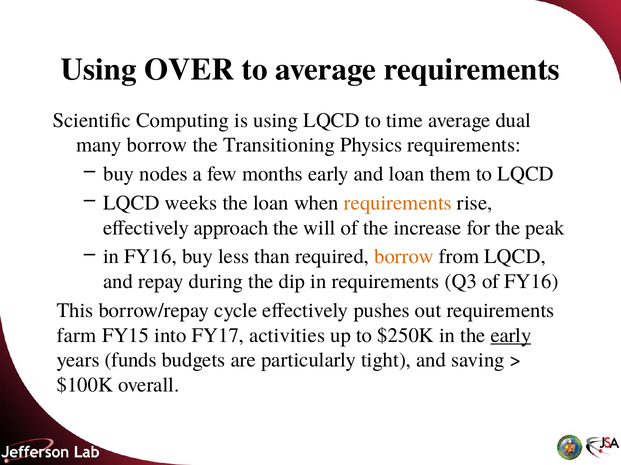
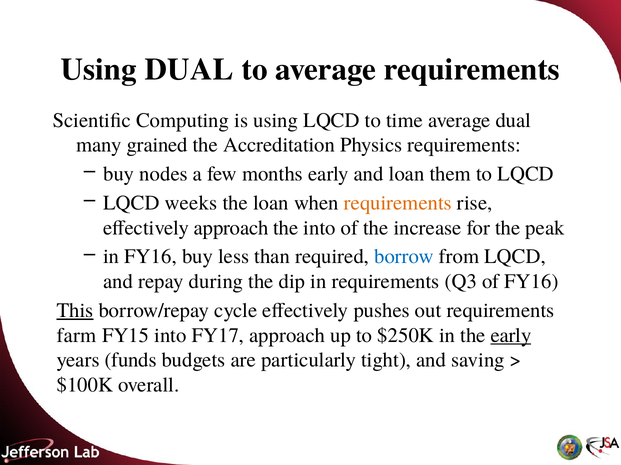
Using OVER: OVER -> DUAL
many borrow: borrow -> grained
Transitioning: Transitioning -> Accreditation
the will: will -> into
borrow at (404, 257) colour: orange -> blue
This underline: none -> present
FY17 activities: activities -> approach
